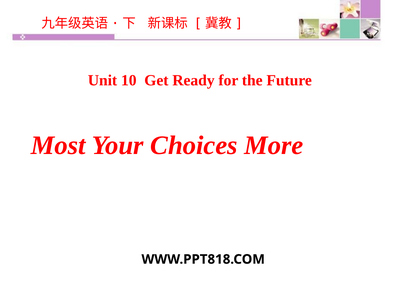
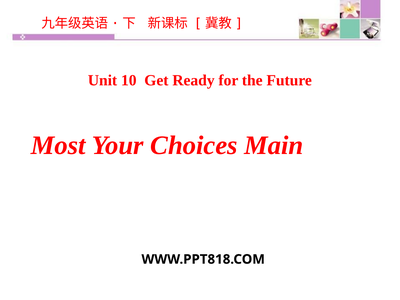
More: More -> Main
